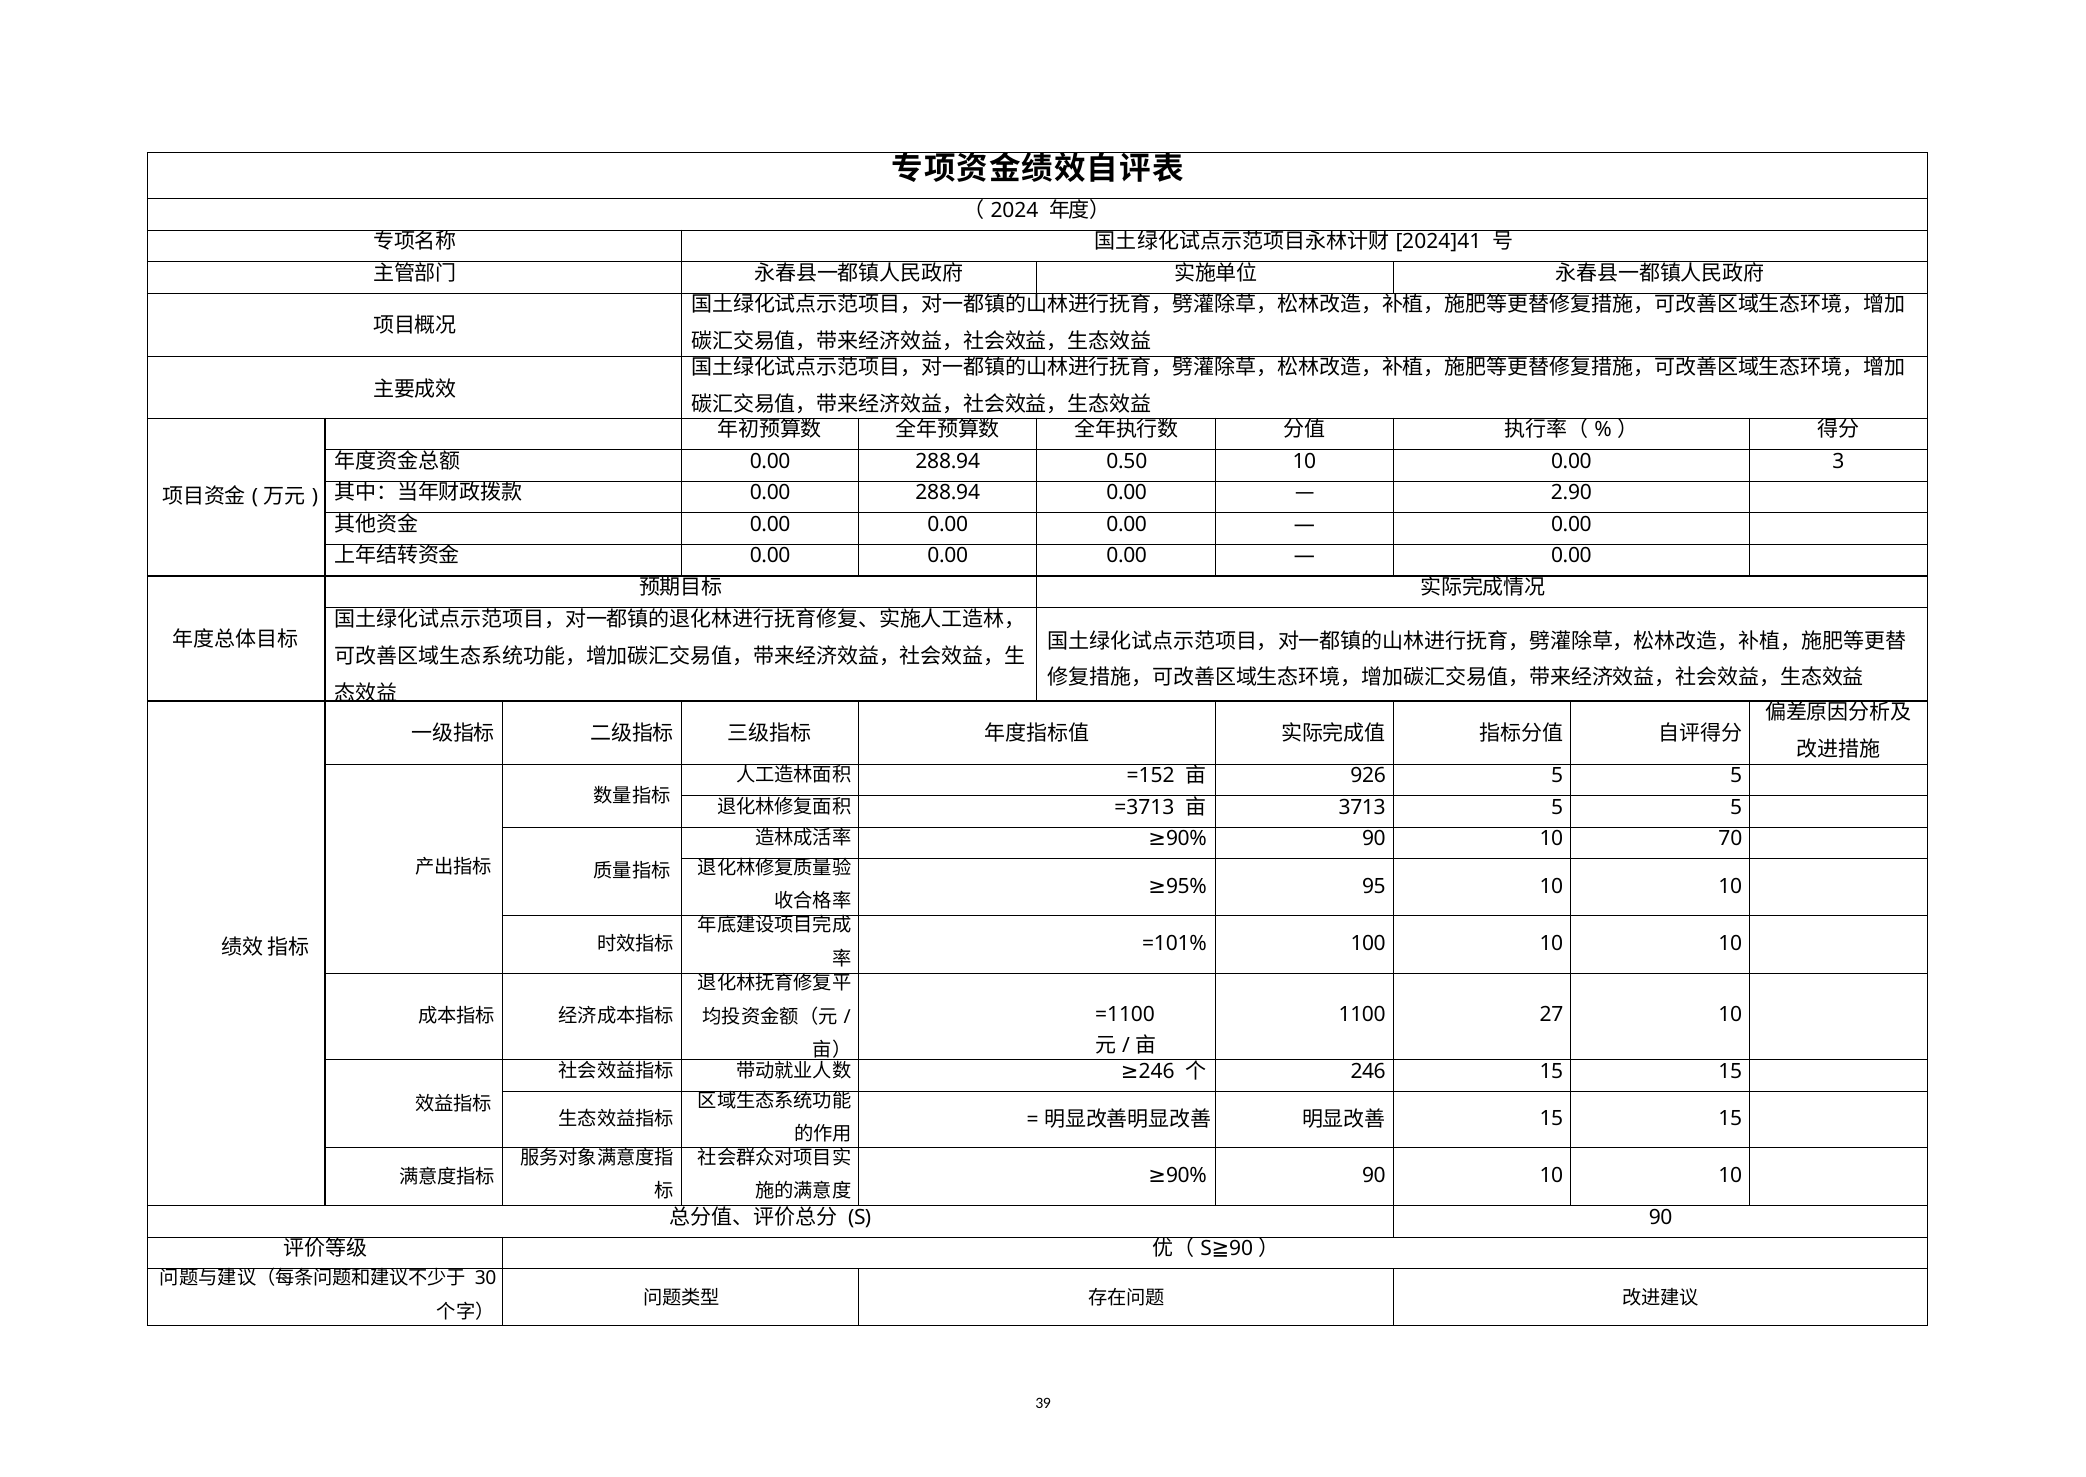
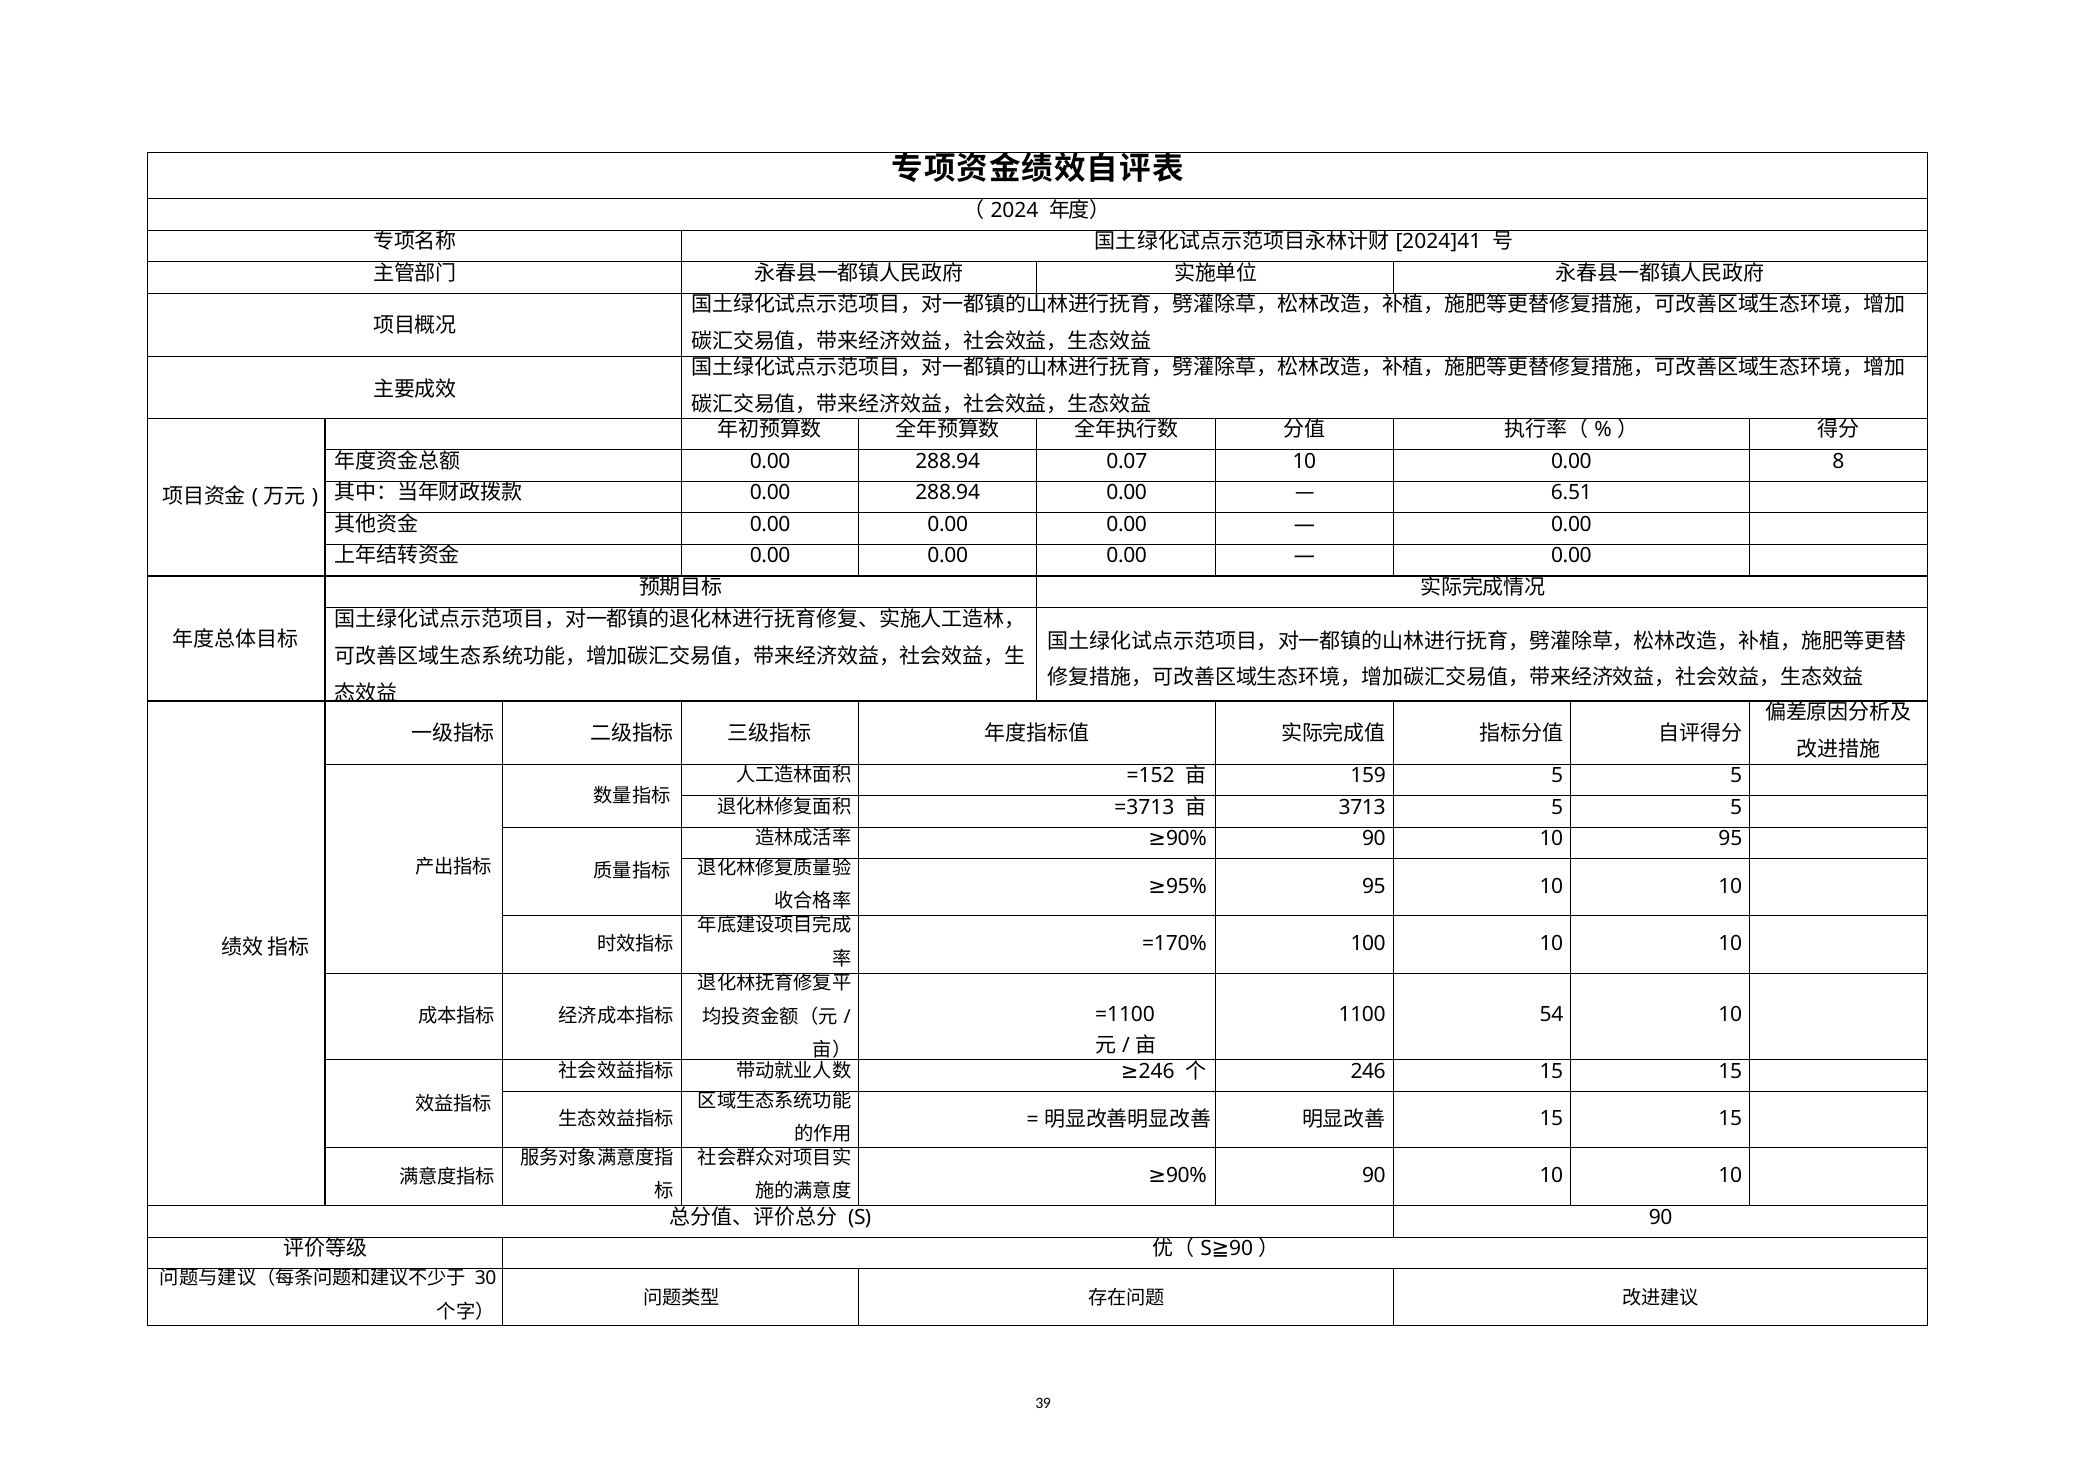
0.50: 0.50 -> 0.07
3: 3 -> 8
2.90: 2.90 -> 6.51
926: 926 -> 159
10 70: 70 -> 95
=101%: =101% -> =170%
27: 27 -> 54
